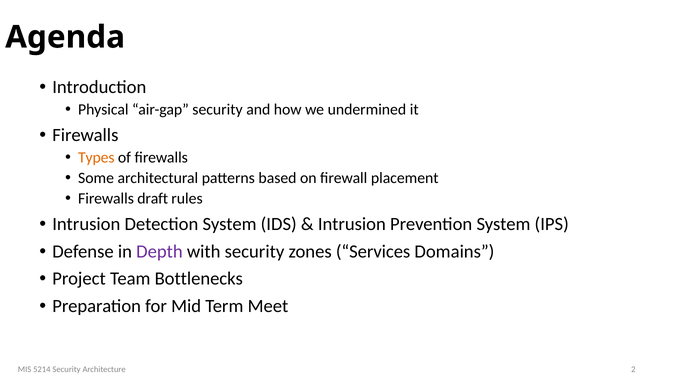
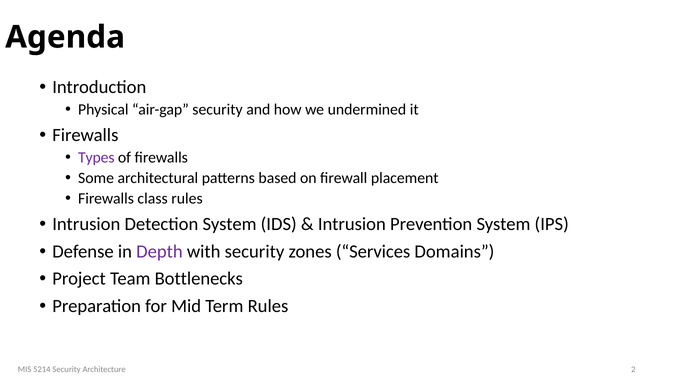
Types colour: orange -> purple
draft: draft -> class
Term Meet: Meet -> Rules
